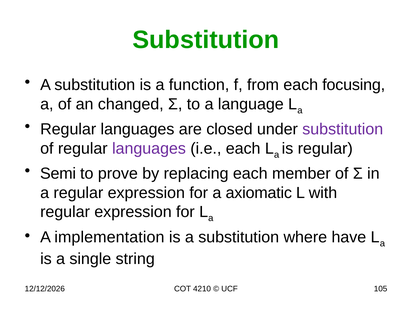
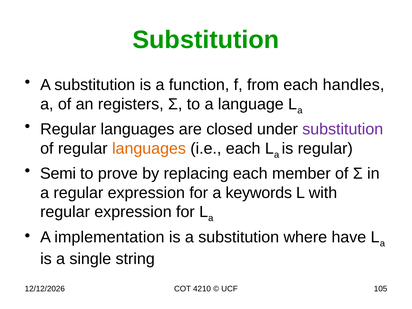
focusing: focusing -> handles
changed: changed -> registers
languages at (149, 148) colour: purple -> orange
axiomatic: axiomatic -> keywords
